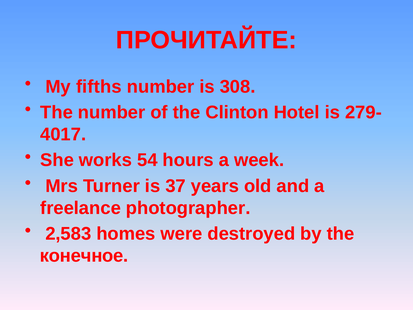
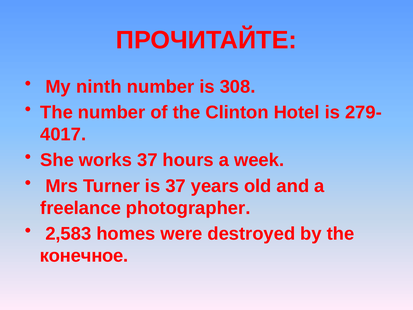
fifths: fifths -> ninth
works 54: 54 -> 37
